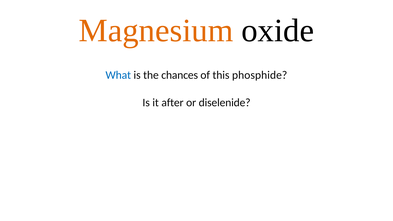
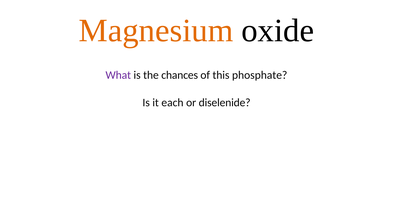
What colour: blue -> purple
phosphide: phosphide -> phosphate
after: after -> each
